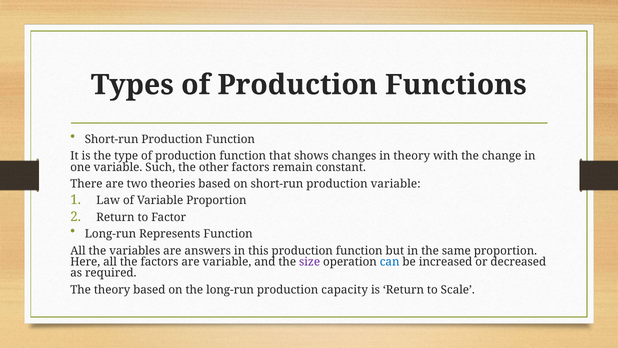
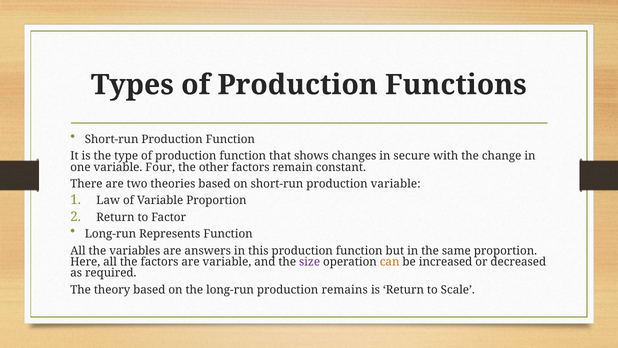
in theory: theory -> secure
Such: Such -> Four
can colour: blue -> orange
capacity: capacity -> remains
